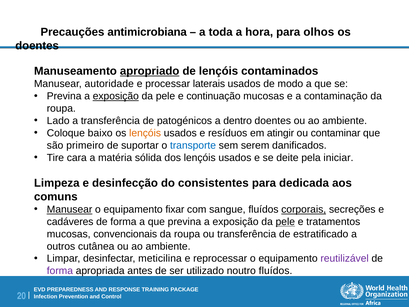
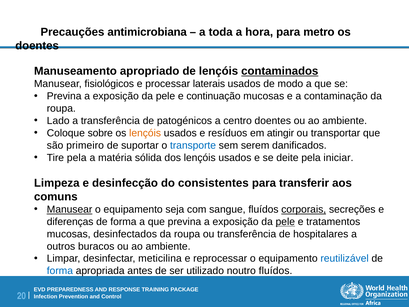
olhos: olhos -> metro
apropriado underline: present -> none
contaminados underline: none -> present
autoridade: autoridade -> fisiológicos
exposição at (116, 96) underline: present -> none
dentro: dentro -> centro
baixo: baixo -> sobre
contaminar: contaminar -> transportar
Tire cara: cara -> pela
dedicada: dedicada -> transferir
fixar: fixar -> seja
cadáveres: cadáveres -> diferenças
convencionais: convencionais -> desinfectados
estratificado: estratificado -> hospitalares
cutânea: cutânea -> buracos
reutilizável colour: purple -> blue
forma at (60, 271) colour: purple -> blue
